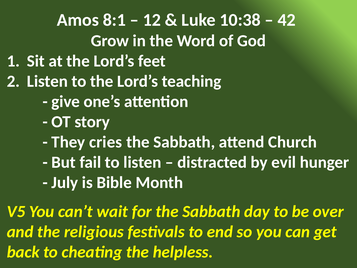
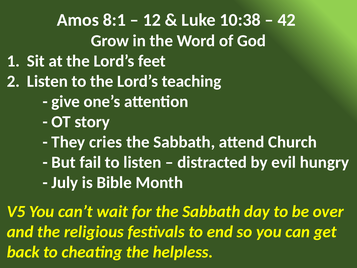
hunger: hunger -> hungry
